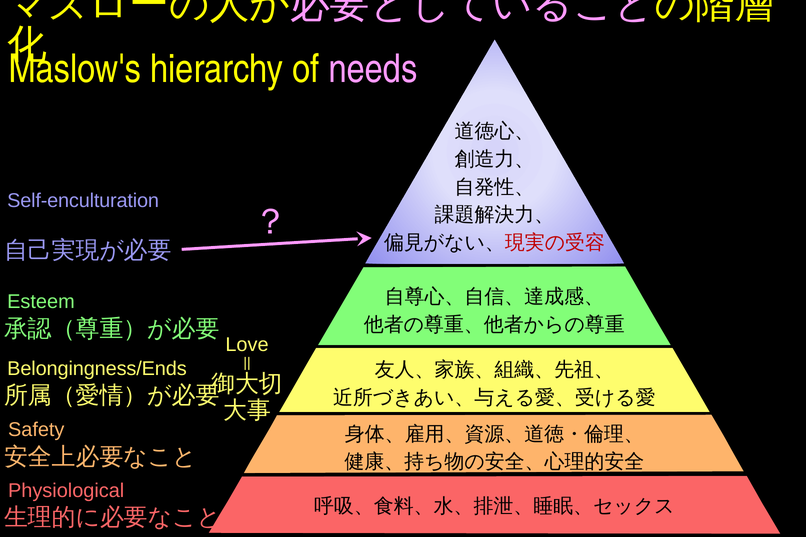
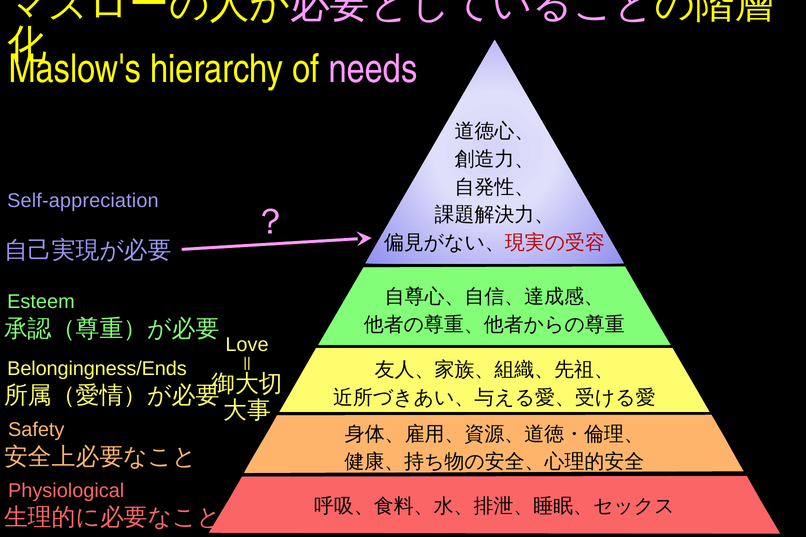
Self-enculturation: Self-enculturation -> Self-appreciation
